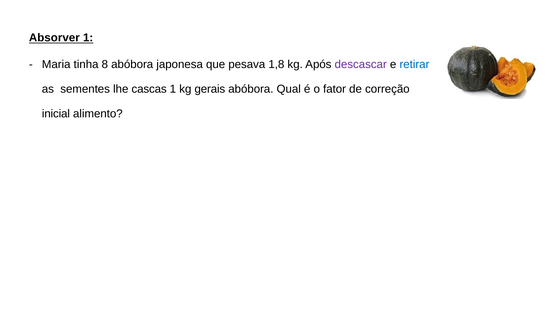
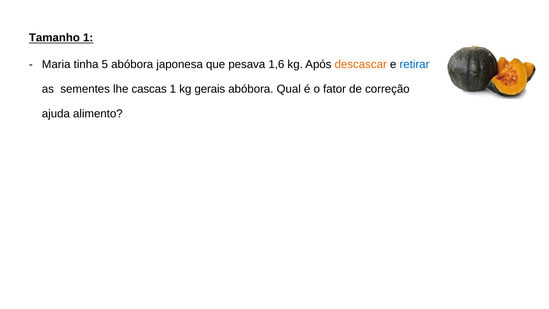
Absorver: Absorver -> Tamanho
8: 8 -> 5
1,8: 1,8 -> 1,6
descascar colour: purple -> orange
inicial: inicial -> ajuda
